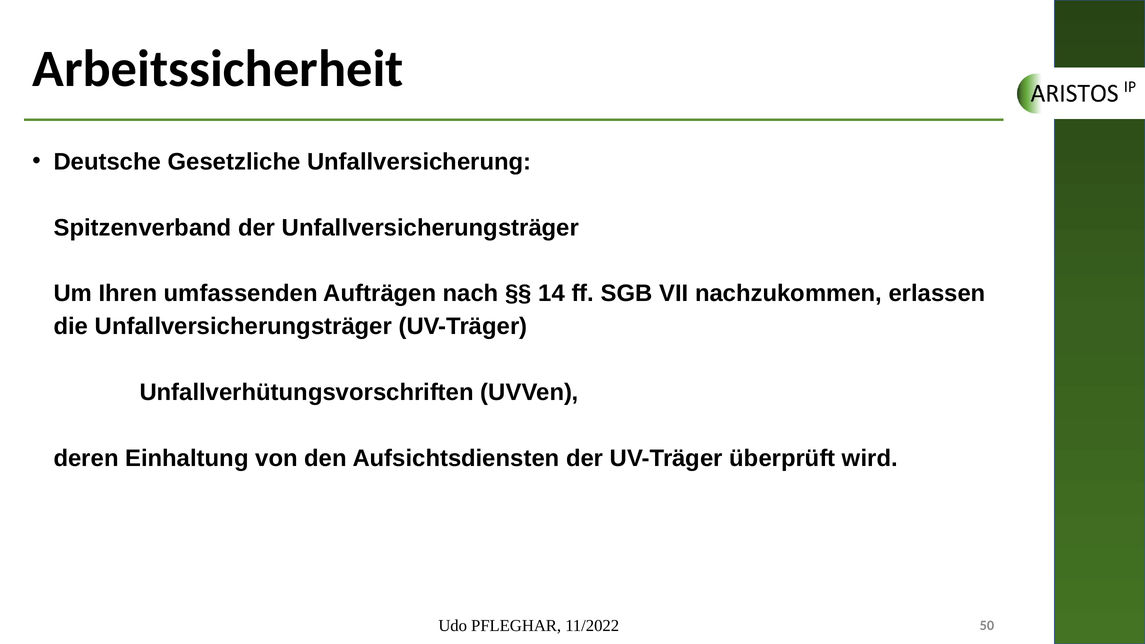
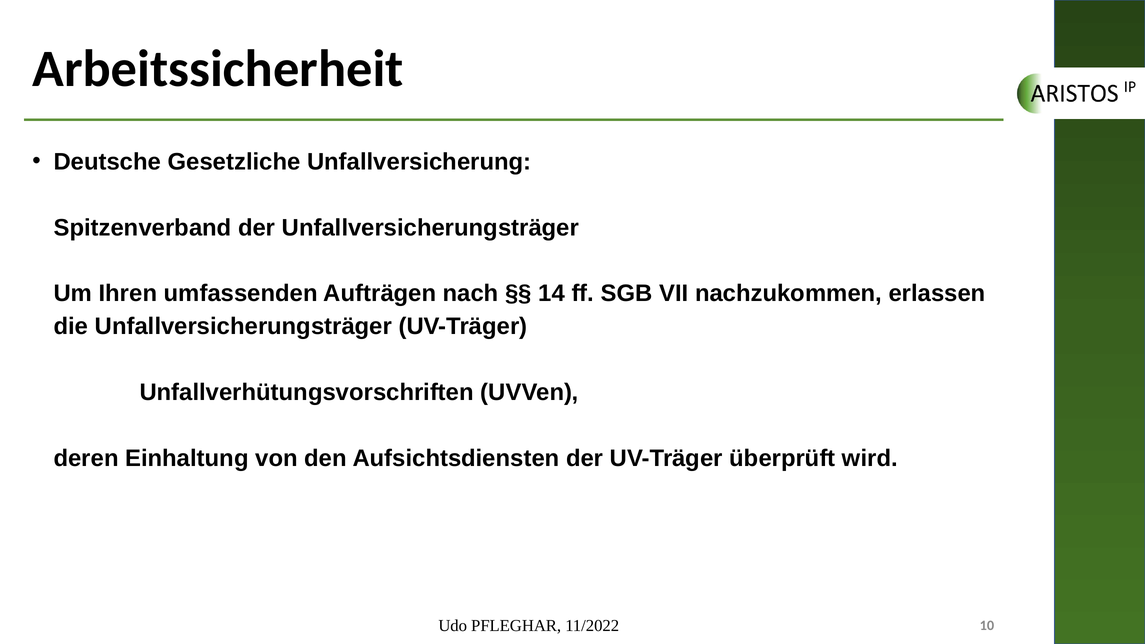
50: 50 -> 10
